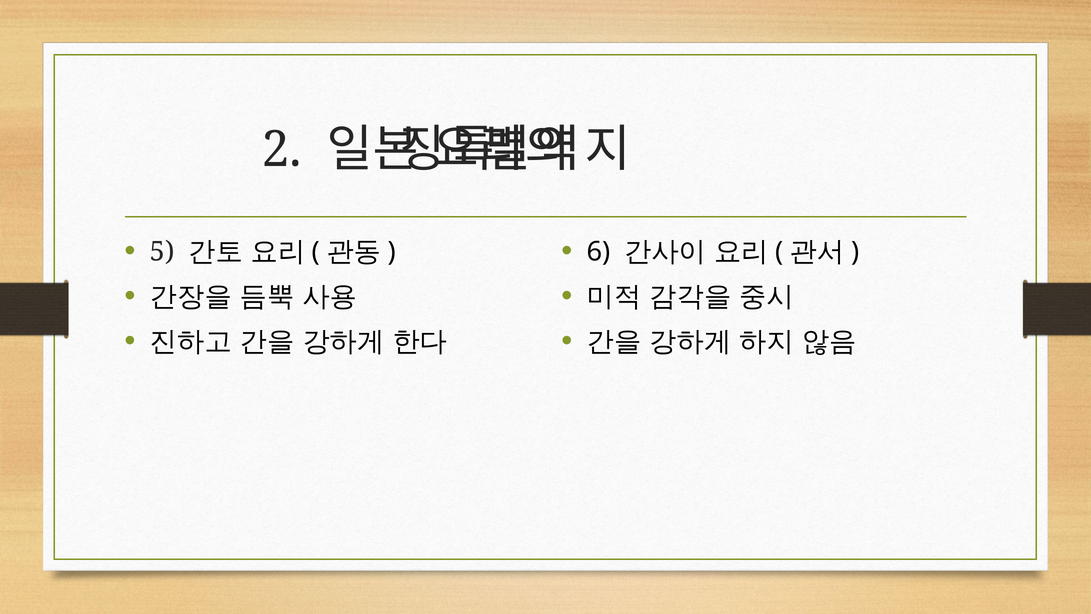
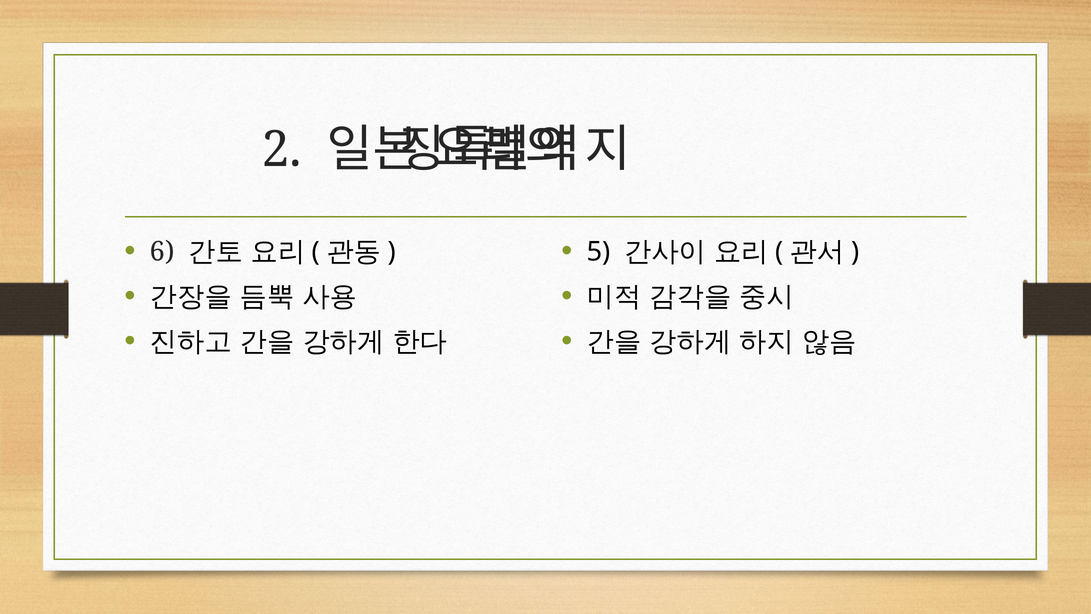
5: 5 -> 6
6: 6 -> 5
